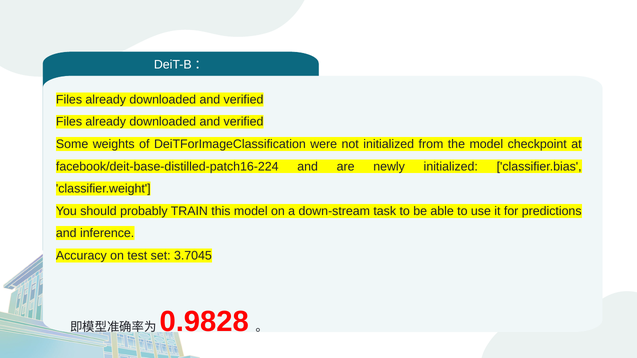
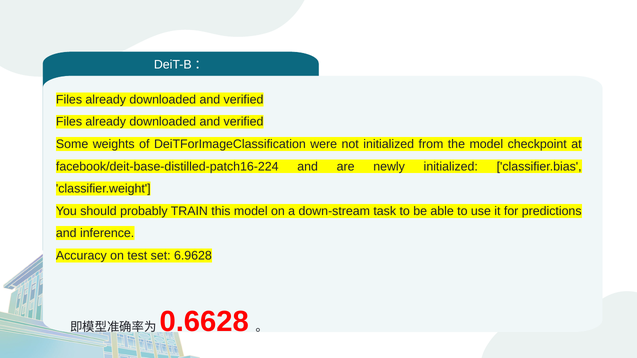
3.7045: 3.7045 -> 6.9628
0.9828: 0.9828 -> 0.6628
